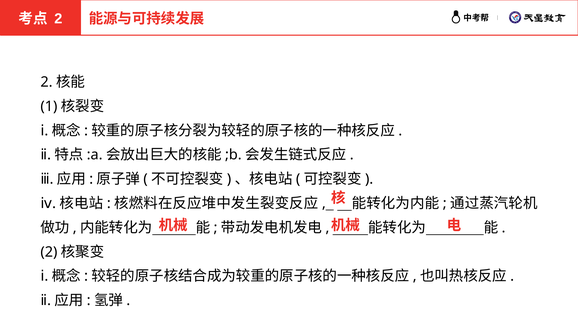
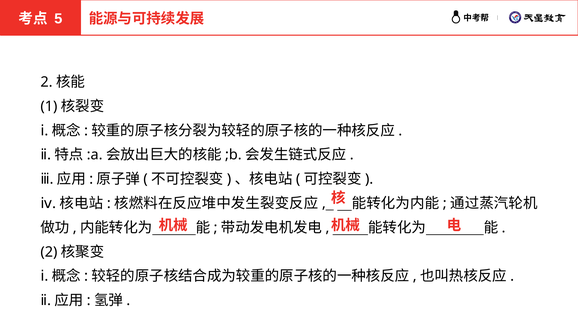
2 at (58, 19): 2 -> 5
